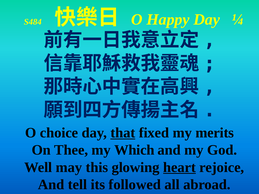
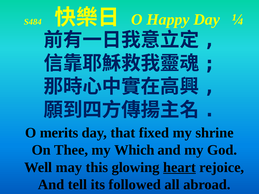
choice: choice -> merits
that underline: present -> none
merits: merits -> shrine
